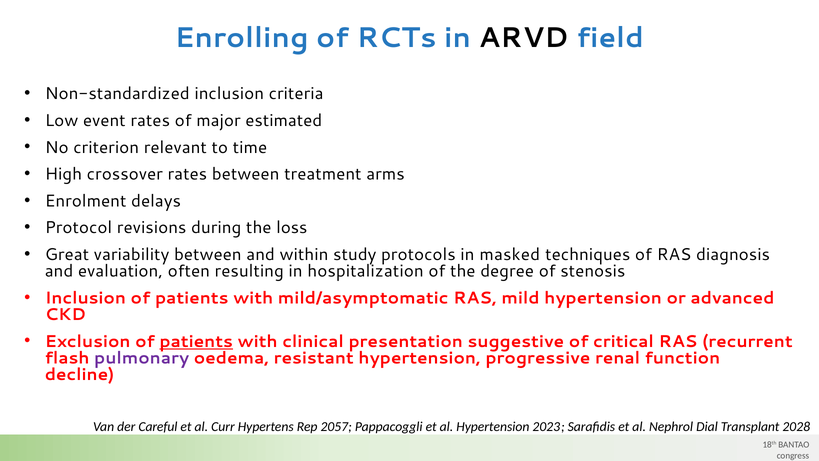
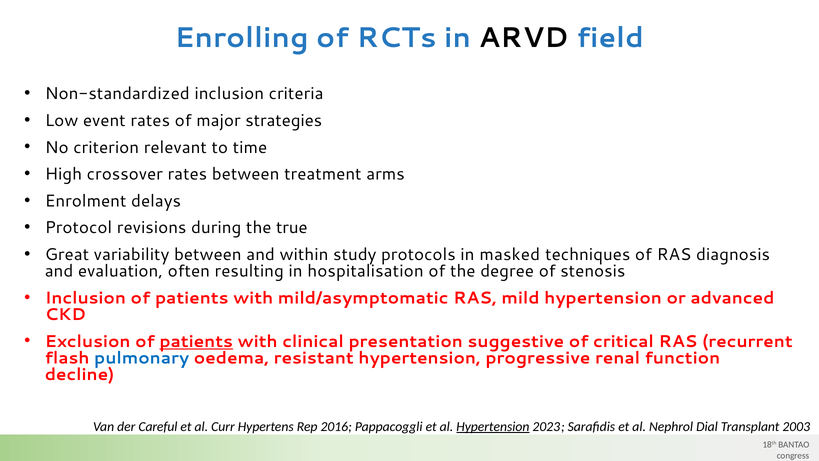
estimated: estimated -> strategies
loss: loss -> true
hospitalization: hospitalization -> hospitalisation
pulmonary colour: purple -> blue
2057: 2057 -> 2016
Hypertension at (493, 426) underline: none -> present
2028: 2028 -> 2003
